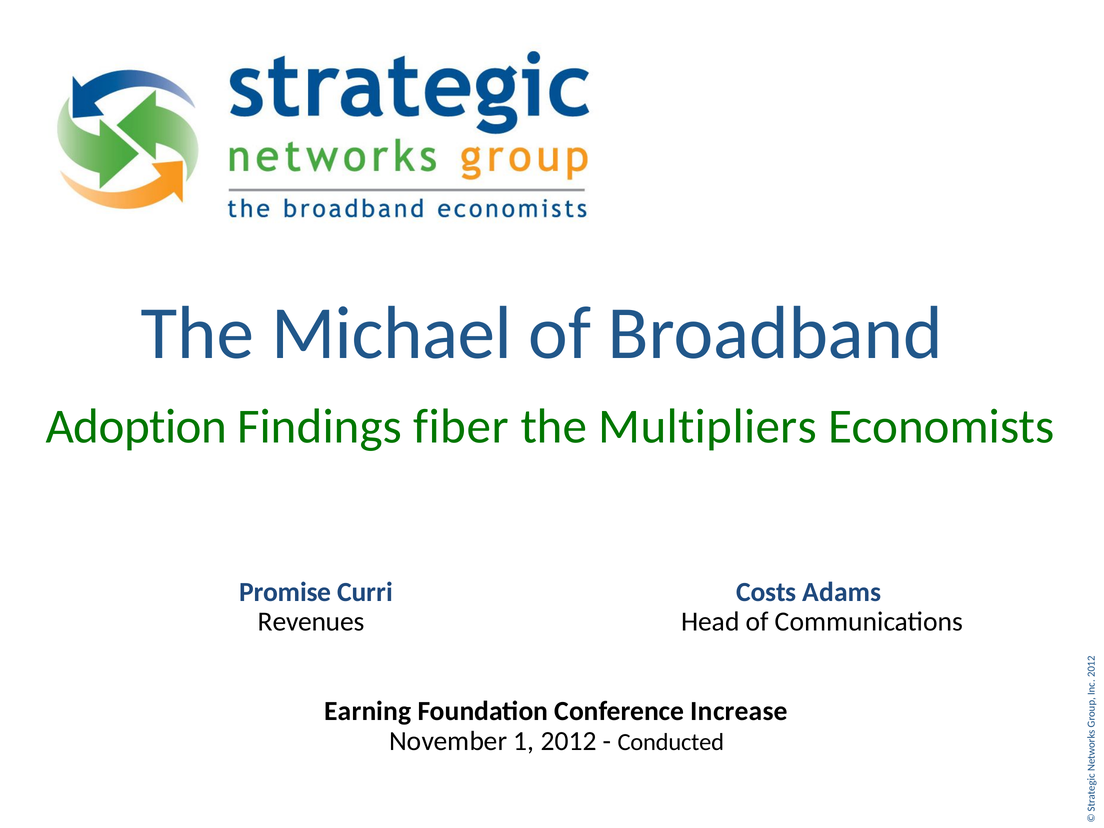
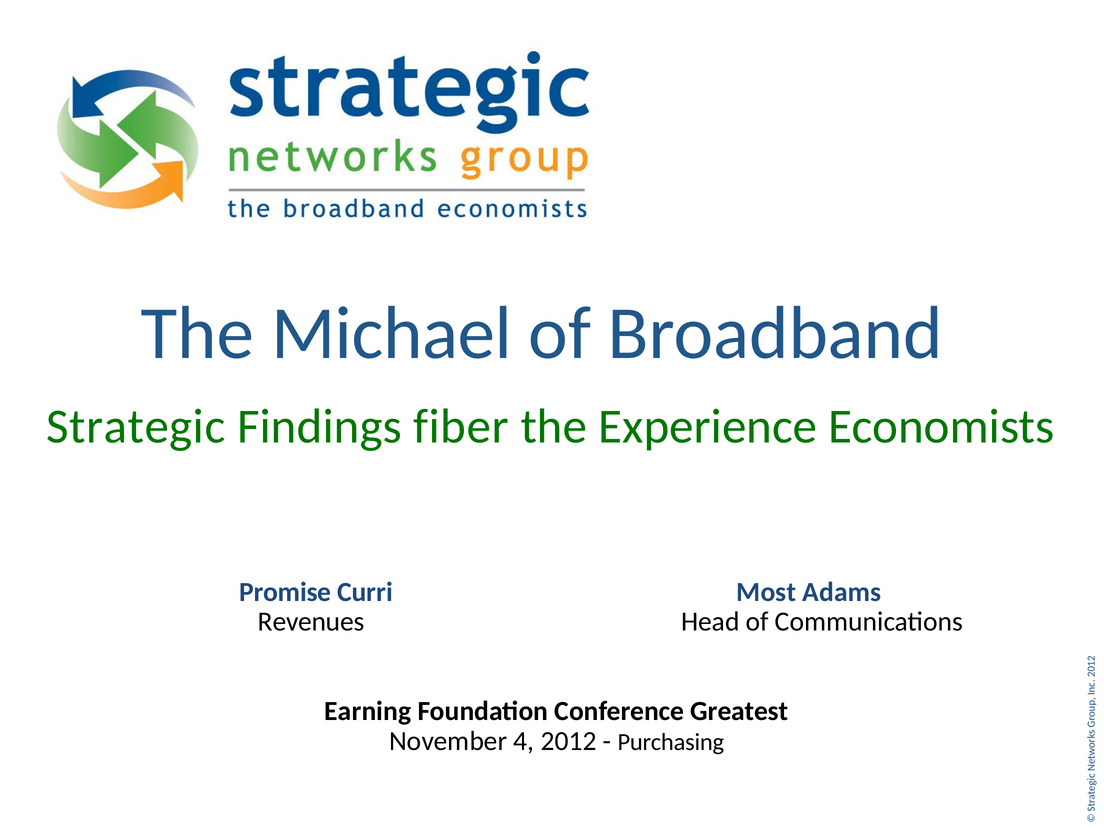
Adoption: Adoption -> Strategic
Multipliers: Multipliers -> Experience
Costs: Costs -> Most
Increase: Increase -> Greatest
November 1: 1 -> 4
Conducted: Conducted -> Purchasing
